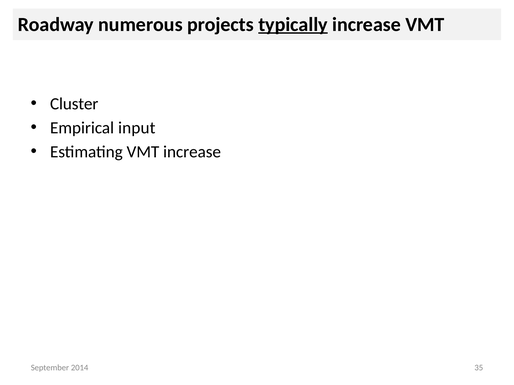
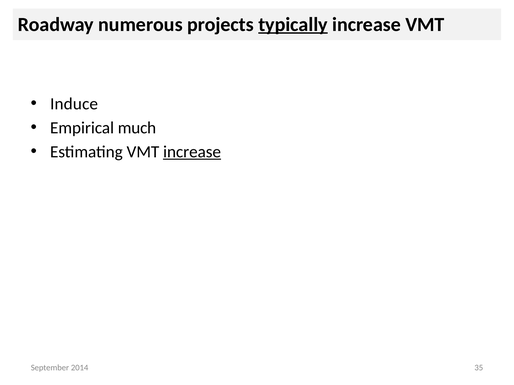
Cluster: Cluster -> Induce
input: input -> much
increase at (192, 152) underline: none -> present
